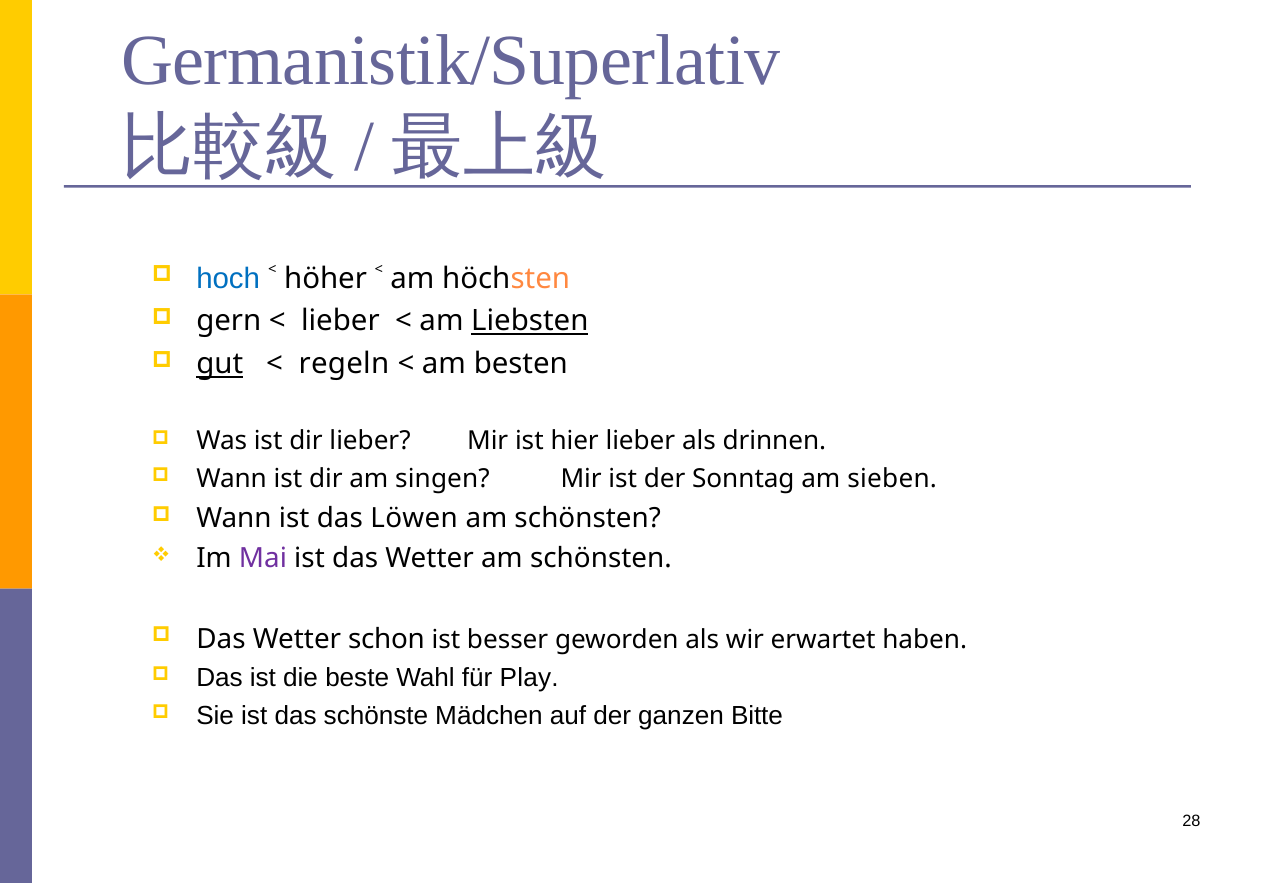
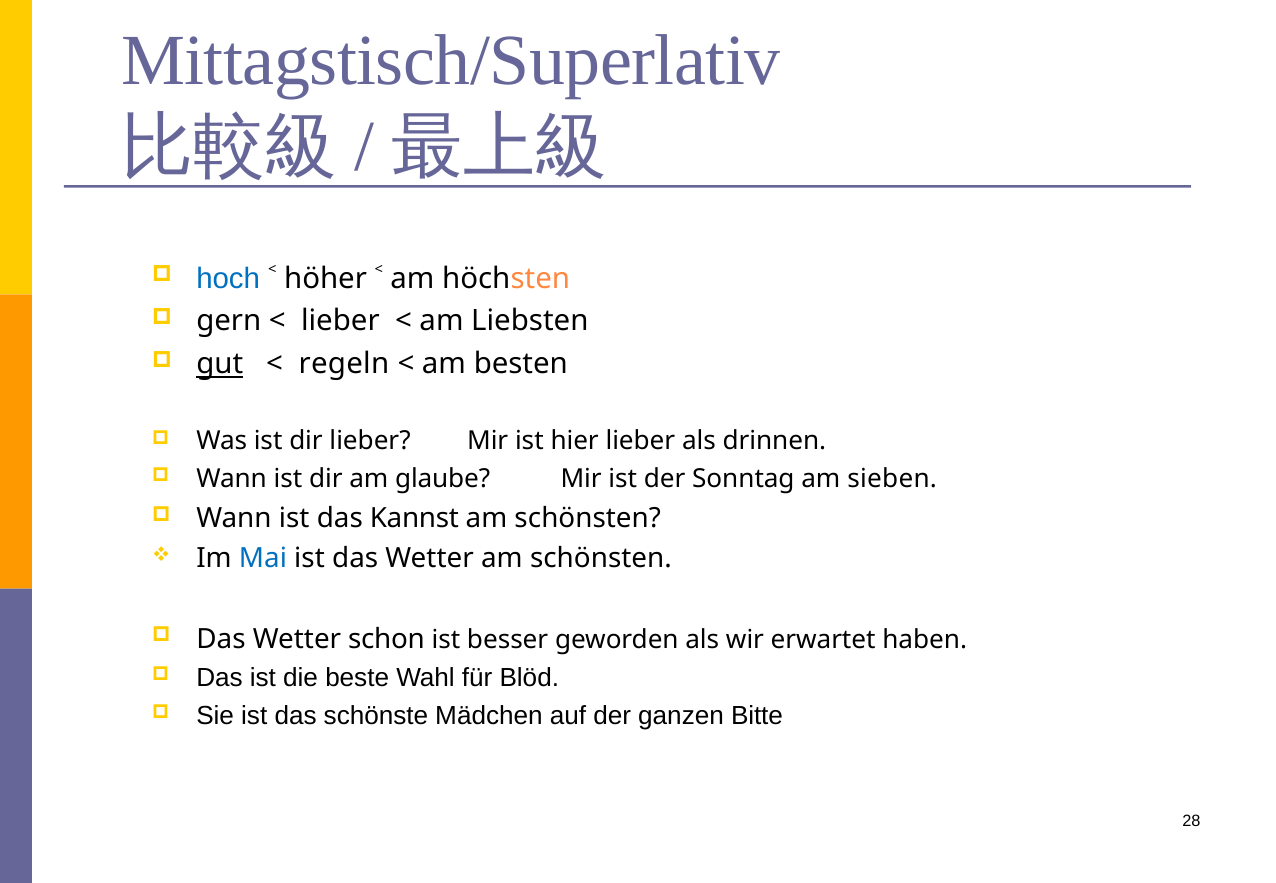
Germanistik/Superlativ: Germanistik/Superlativ -> Mittagstisch/Superlativ
Liebsten underline: present -> none
singen: singen -> glaube
Löwen: Löwen -> Kannst
Mai colour: purple -> blue
Play: Play -> Blöd
